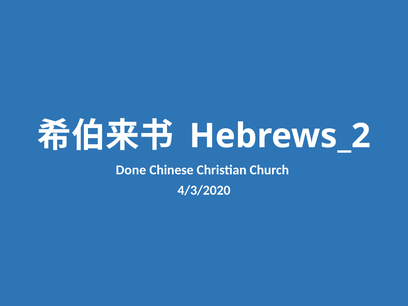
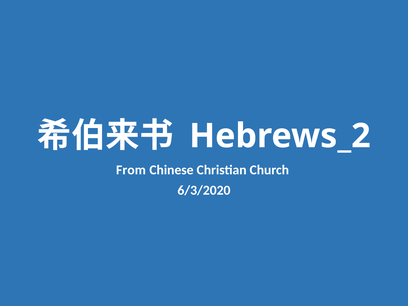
Done: Done -> From
4/3/2020: 4/3/2020 -> 6/3/2020
